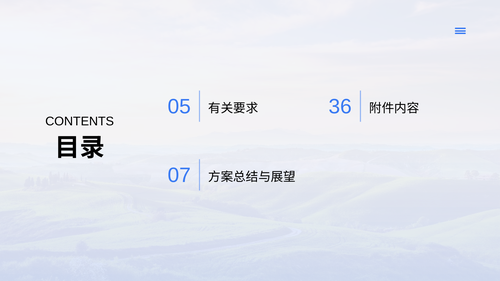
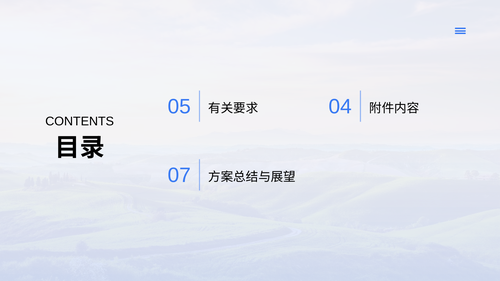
36: 36 -> 04
